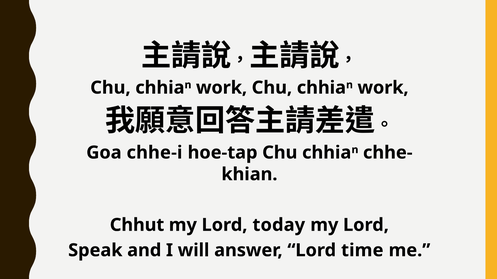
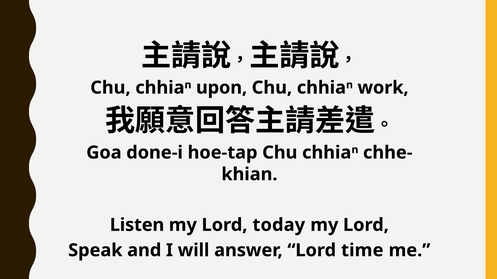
work at (222, 88): work -> upon
chhe-i: chhe-i -> done-i
Chhut: Chhut -> Listen
